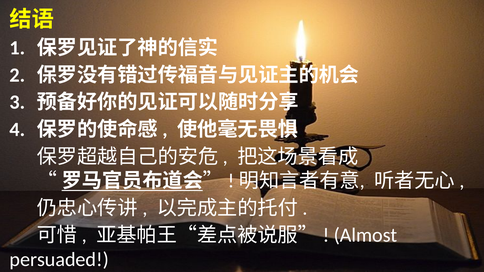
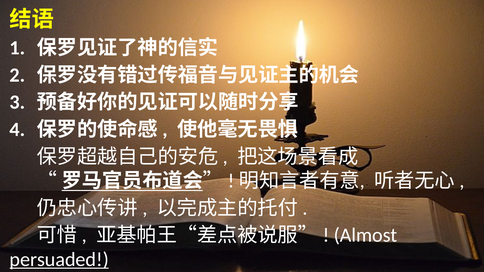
persuaded at (59, 260) underline: none -> present
